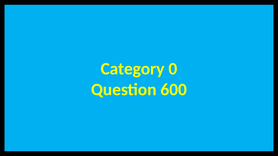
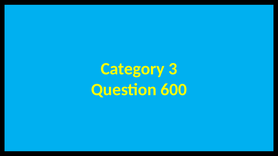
0: 0 -> 3
